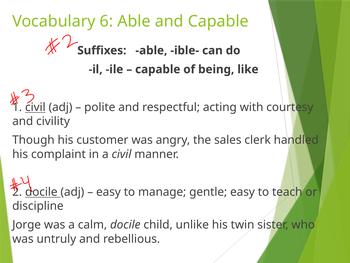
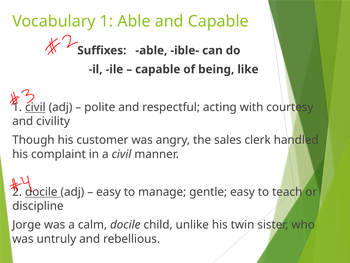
Vocabulary 6: 6 -> 1
